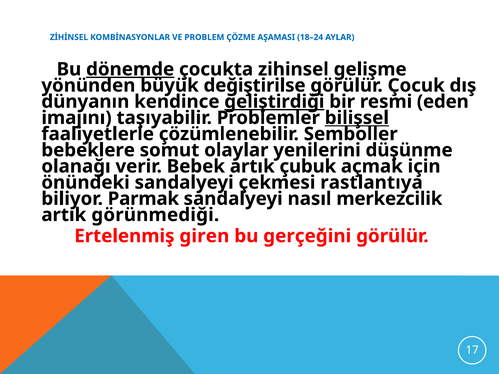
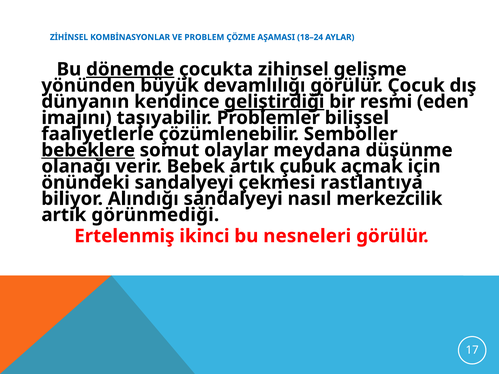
değiştirilse: değiştirilse -> devamlılığı
bilişsel underline: present -> none
bebeklere underline: none -> present
yenilerini: yenilerini -> meydana
Parmak: Parmak -> Alındığı
giren: giren -> ikinci
gerçeğini: gerçeğini -> nesneleri
